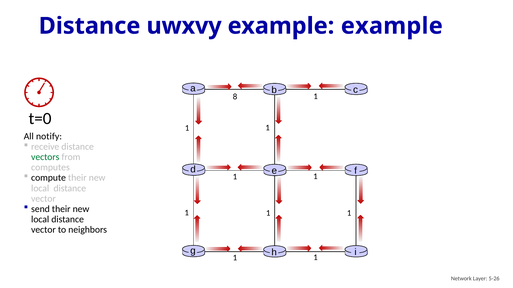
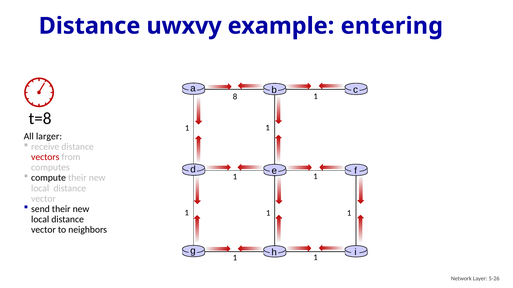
example example: example -> entering
t=0: t=0 -> t=8
notify: notify -> larger
vectors colour: green -> red
